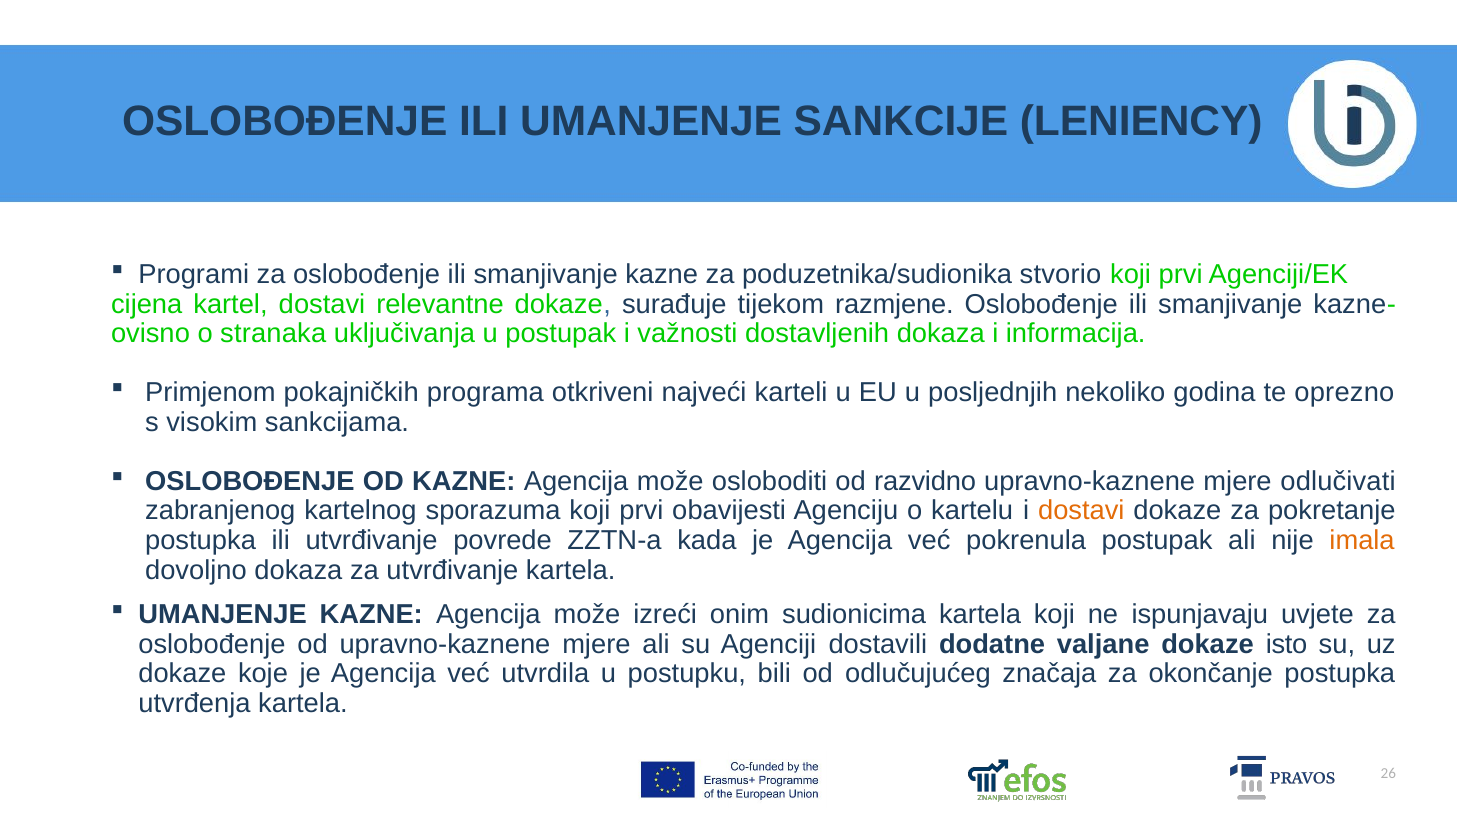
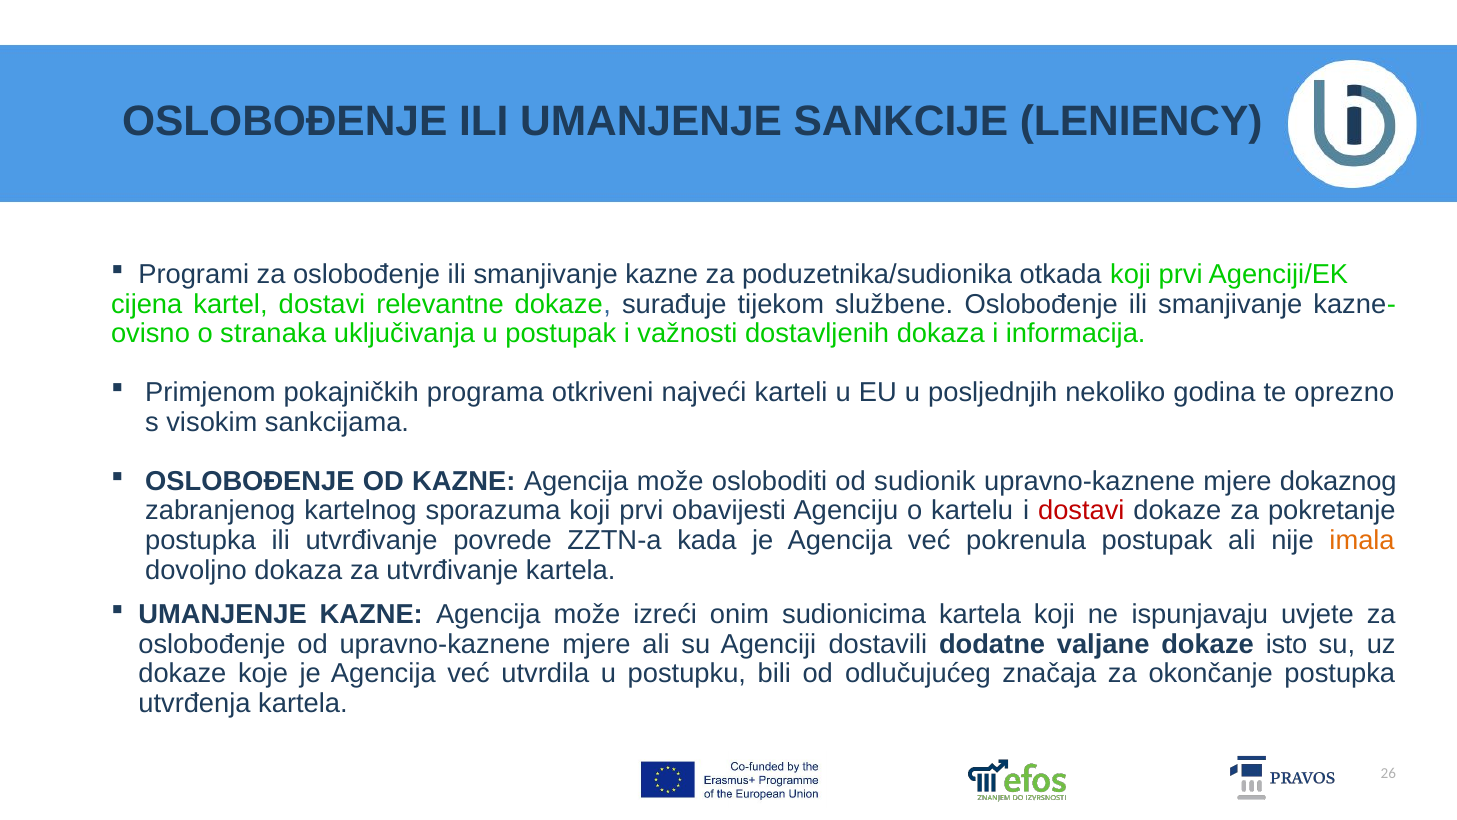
stvorio: stvorio -> otkada
razmjene: razmjene -> službene
razvidno: razvidno -> sudionik
odlučivati: odlučivati -> dokaznog
dostavi at (1081, 511) colour: orange -> red
